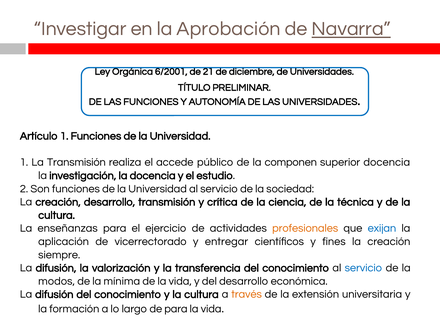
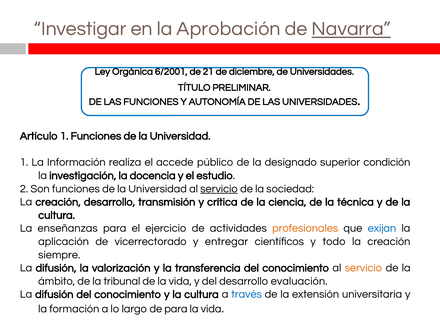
La Transmisión: Transmisión -> Información
componen: componen -> designado
superior docencia: docencia -> condición
servicio at (219, 189) underline: none -> present
fines: fines -> todo
servicio at (363, 268) colour: blue -> orange
modos: modos -> ámbito
mínima: mínima -> tribunal
económica: económica -> evaluación
través colour: orange -> blue
